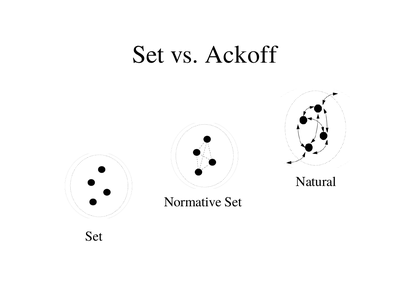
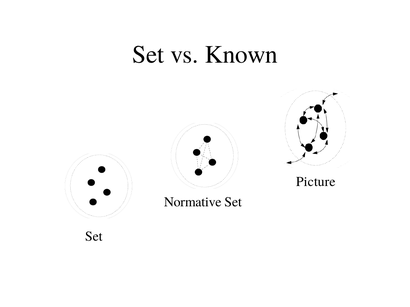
Ackoff: Ackoff -> Known
Natural: Natural -> Picture
